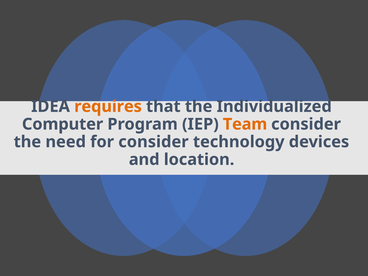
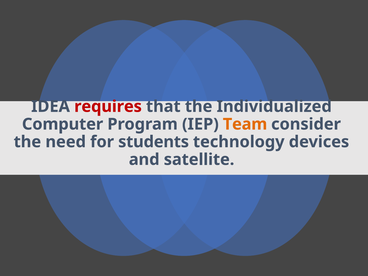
requires colour: orange -> red
for consider: consider -> students
location: location -> satellite
